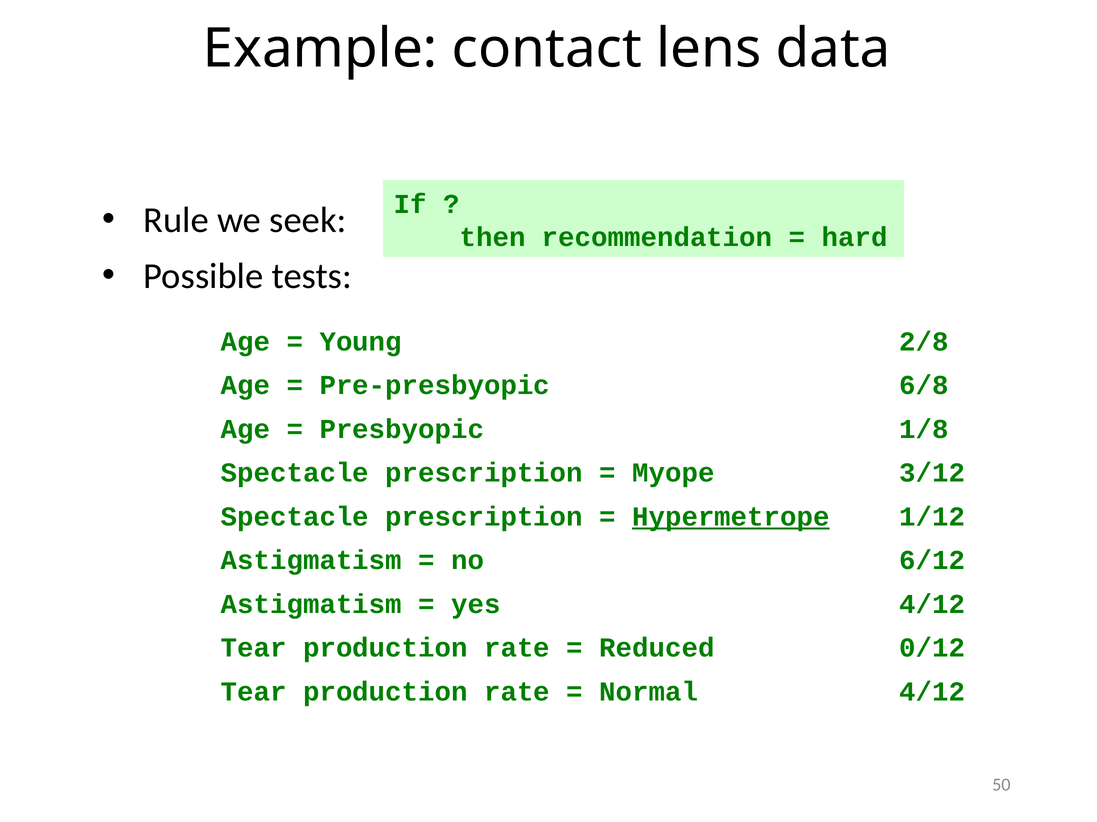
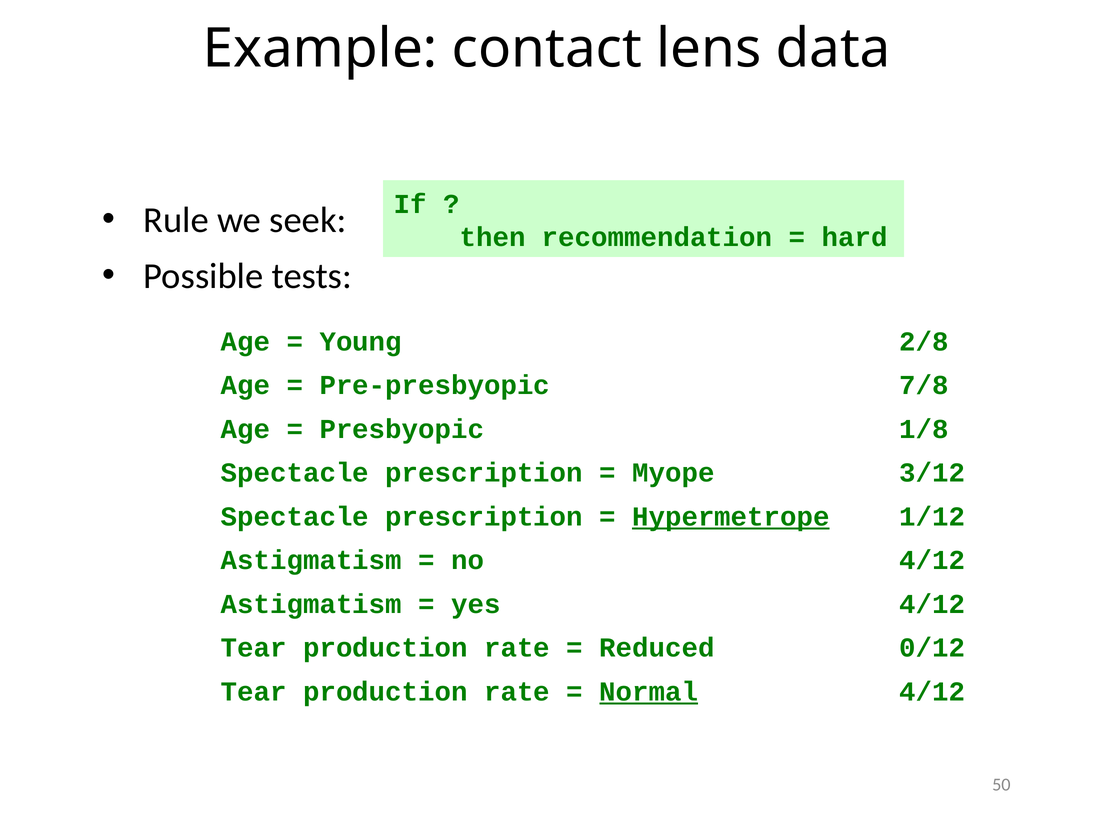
6/8: 6/8 -> 7/8
6/12 at (932, 561): 6/12 -> 4/12
Normal underline: none -> present
